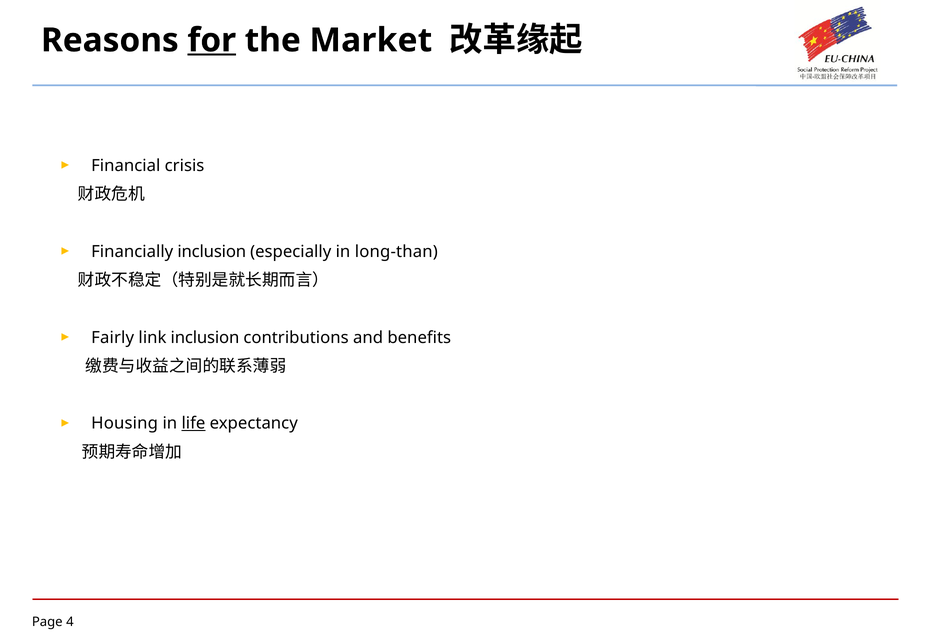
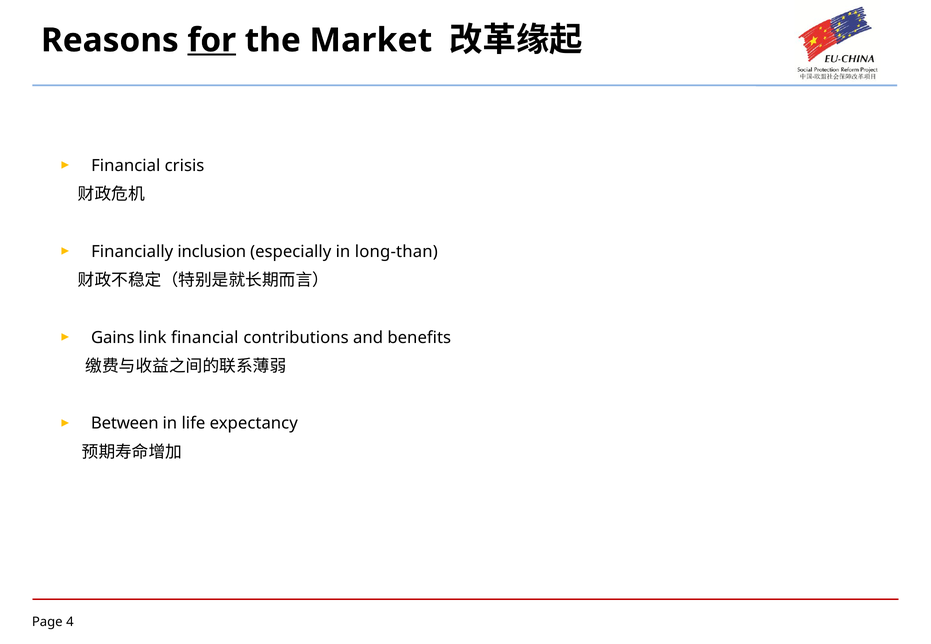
Fairly: Fairly -> Gains
link inclusion: inclusion -> financial
Housing: Housing -> Between
life underline: present -> none
